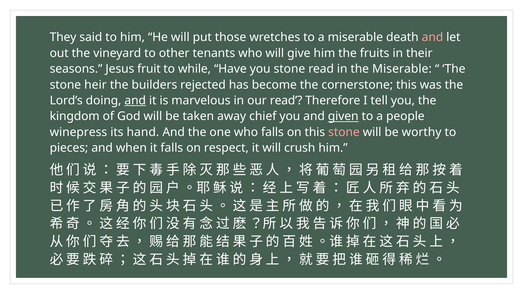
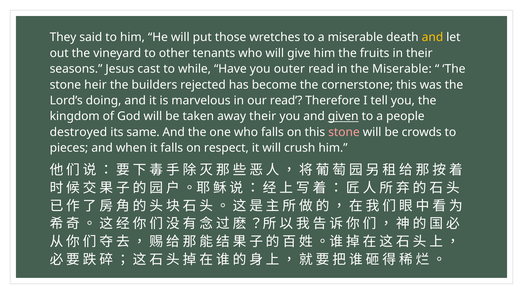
and at (432, 37) colour: pink -> yellow
fruit: fruit -> cast
you stone: stone -> outer
and at (135, 101) underline: present -> none
away chief: chief -> their
winepress: winepress -> destroyed
hand: hand -> same
worthy: worthy -> crowds
